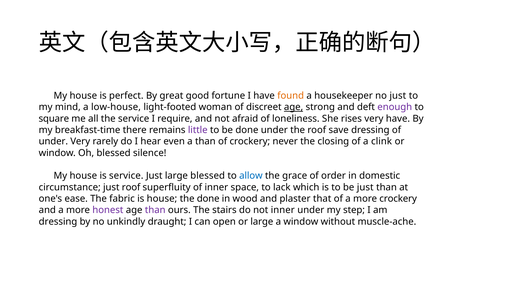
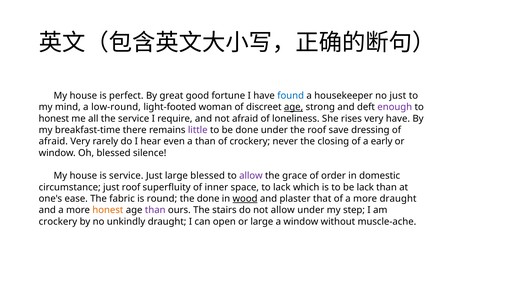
found colour: orange -> blue
low-house: low-house -> low-round
square at (54, 119): square -> honest
under at (53, 142): under -> afraid
clink: clink -> early
allow at (251, 176) colour: blue -> purple
be just: just -> lack
is house: house -> round
wood underline: none -> present
more crockery: crockery -> draught
honest at (108, 210) colour: purple -> orange
not inner: inner -> allow
dressing at (58, 222): dressing -> crockery
